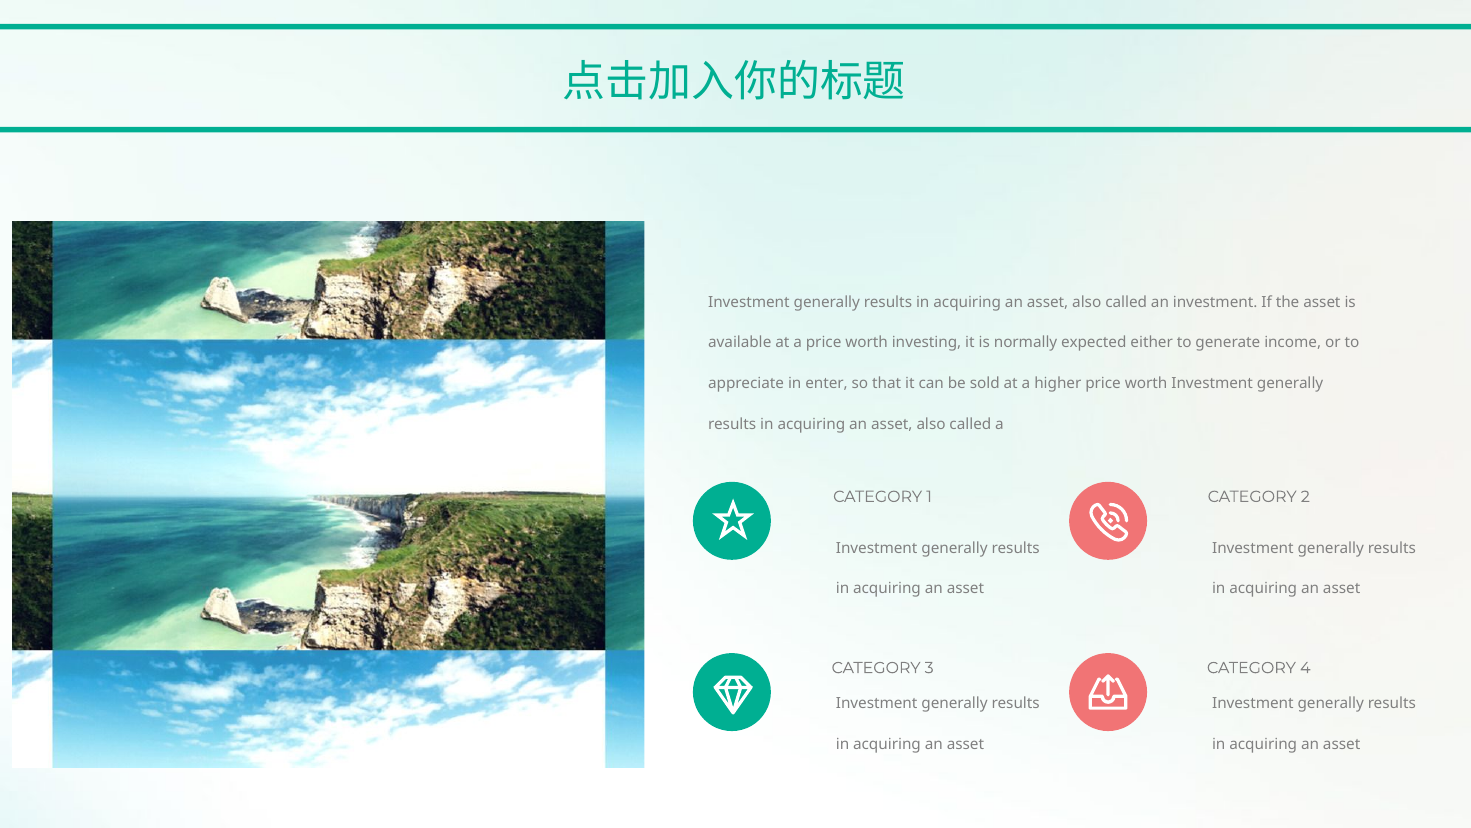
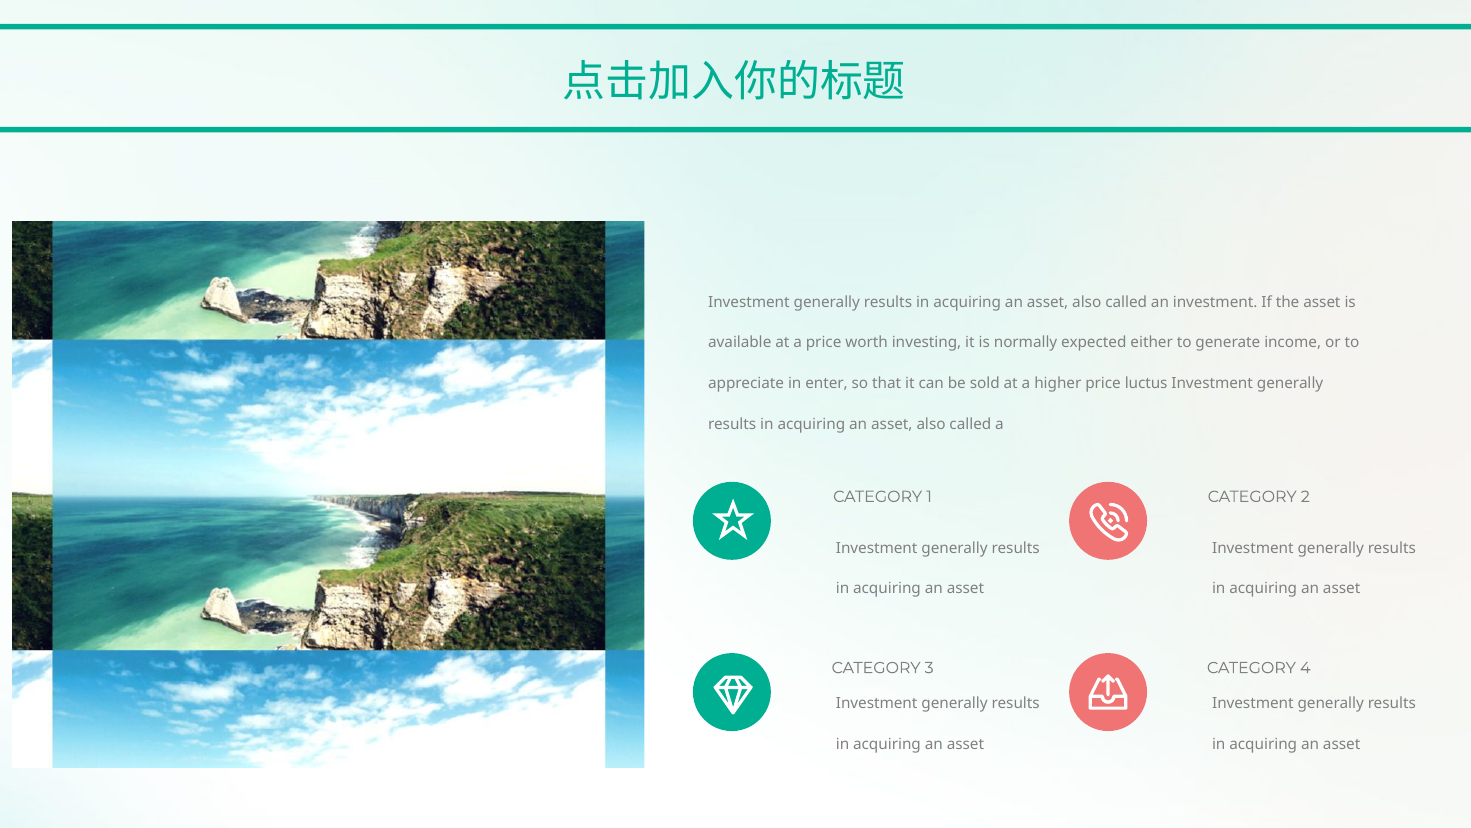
higher price worth: worth -> luctus
